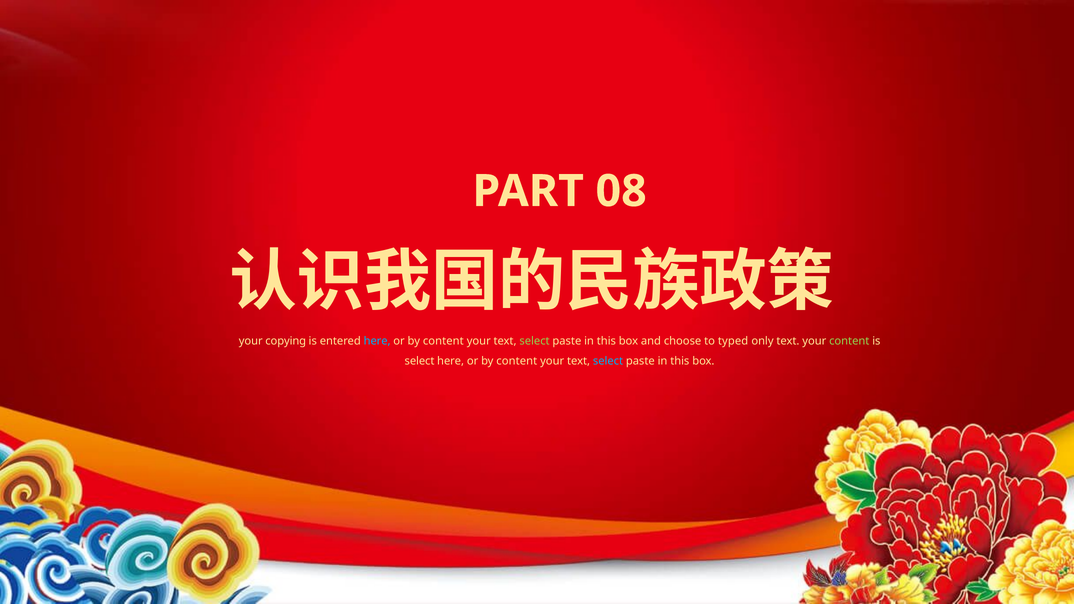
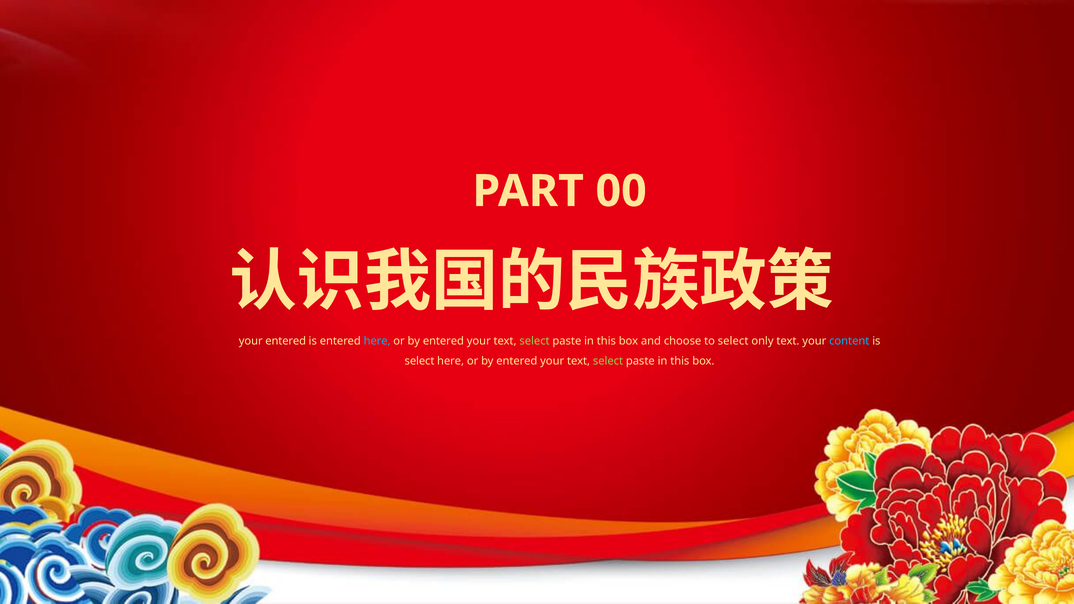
08: 08 -> 00
your copying: copying -> entered
content at (443, 341): content -> entered
to typed: typed -> select
content at (849, 341) colour: light green -> light blue
content at (517, 361): content -> entered
select at (608, 361) colour: light blue -> light green
